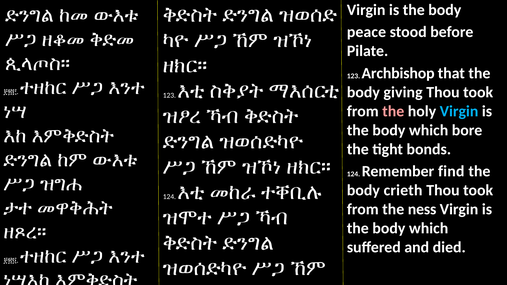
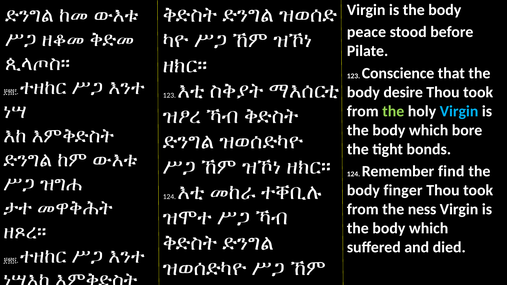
Archbishop: Archbishop -> Conscience
giving: giving -> desire
the at (393, 111) colour: pink -> light green
crieth: crieth -> finger
